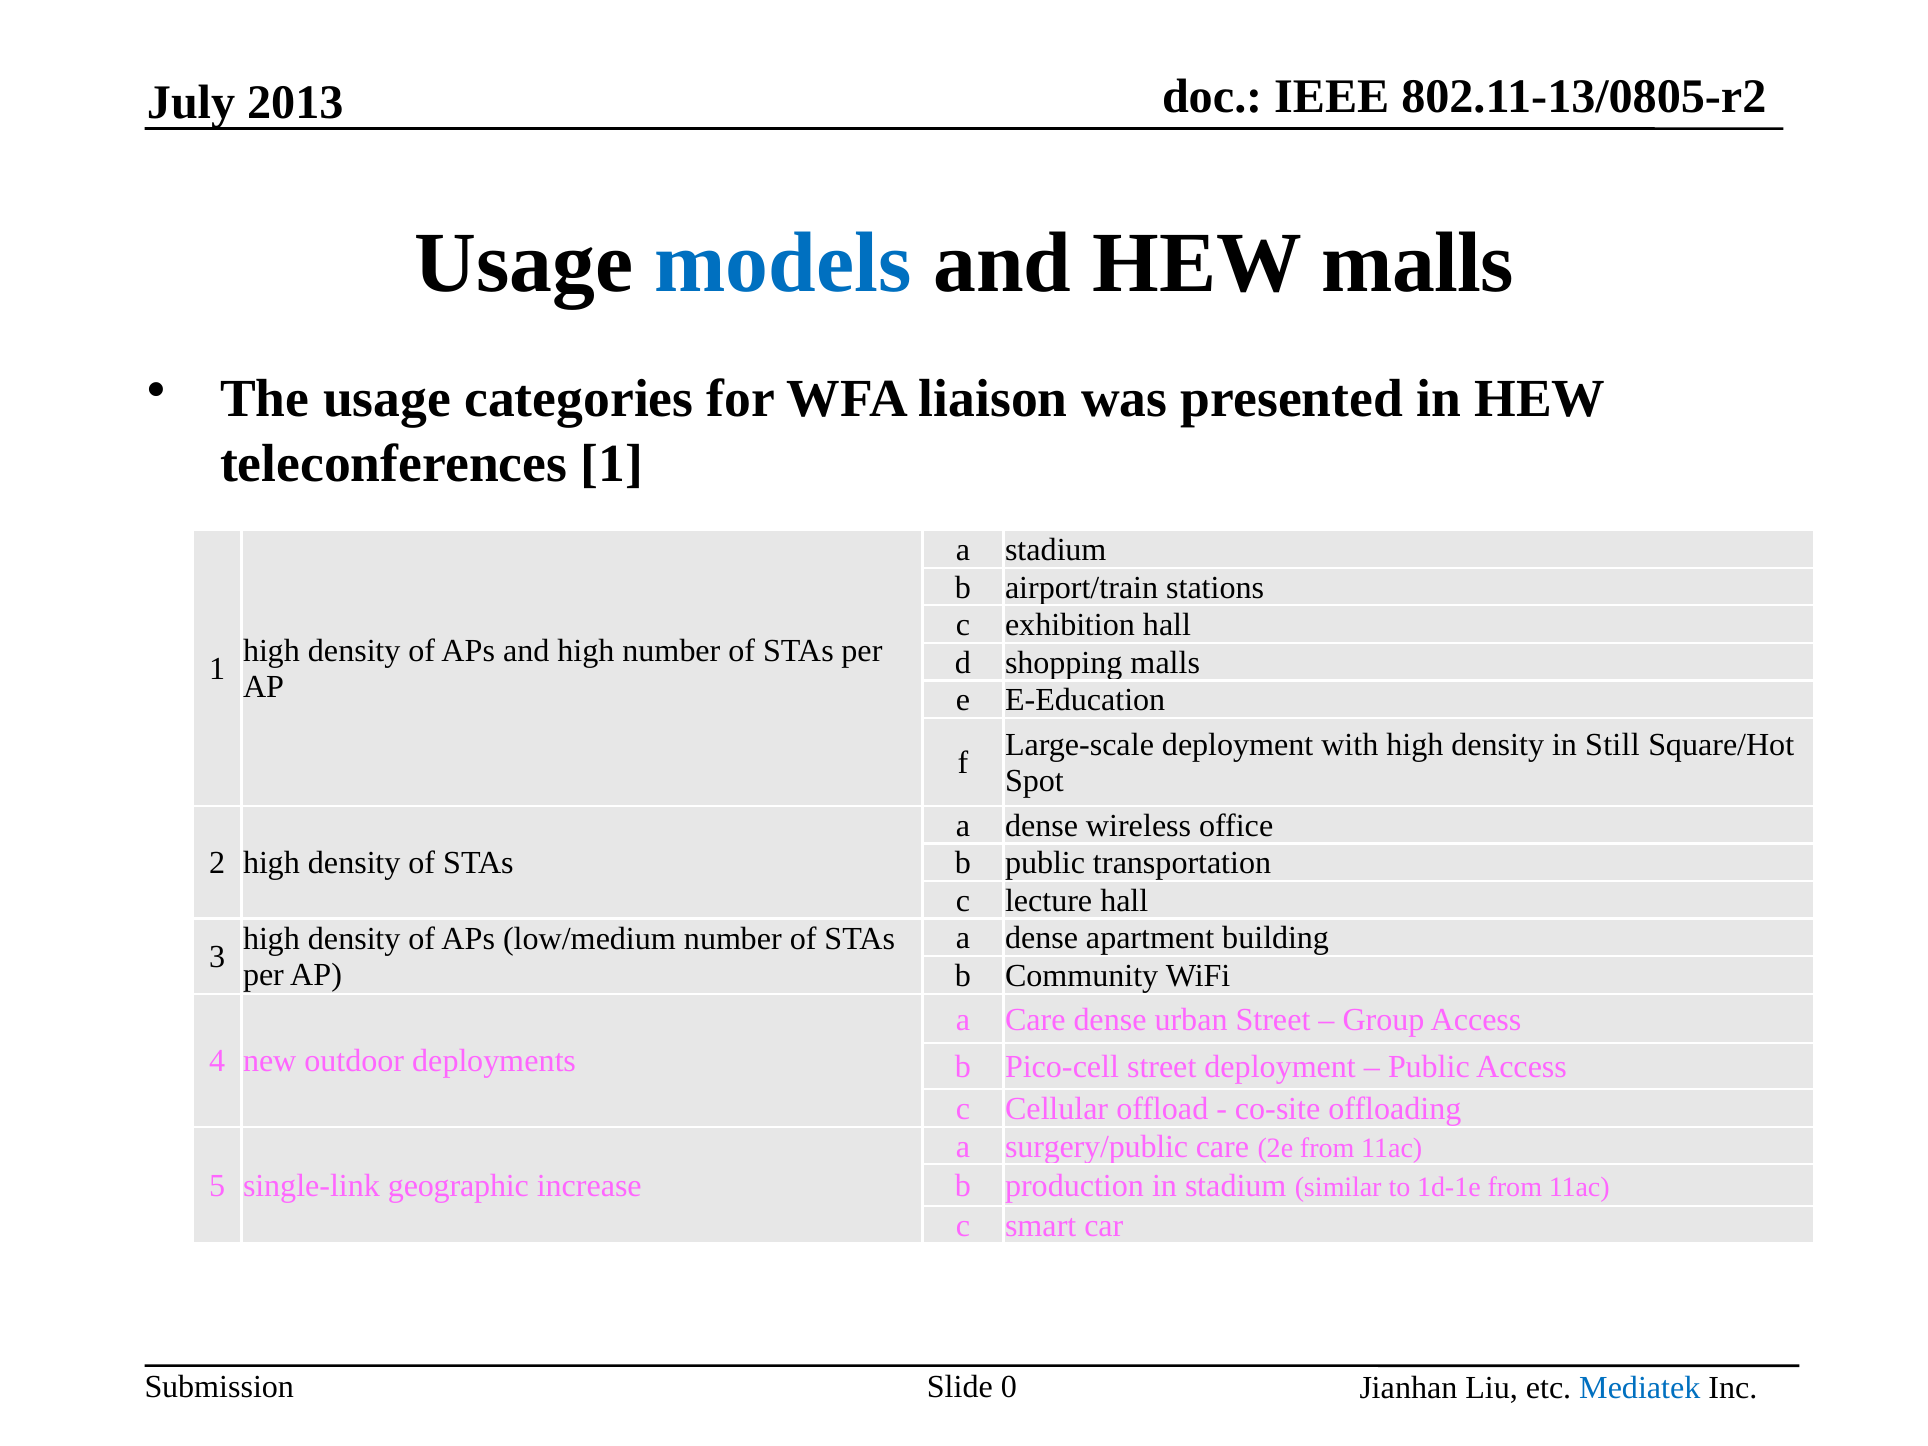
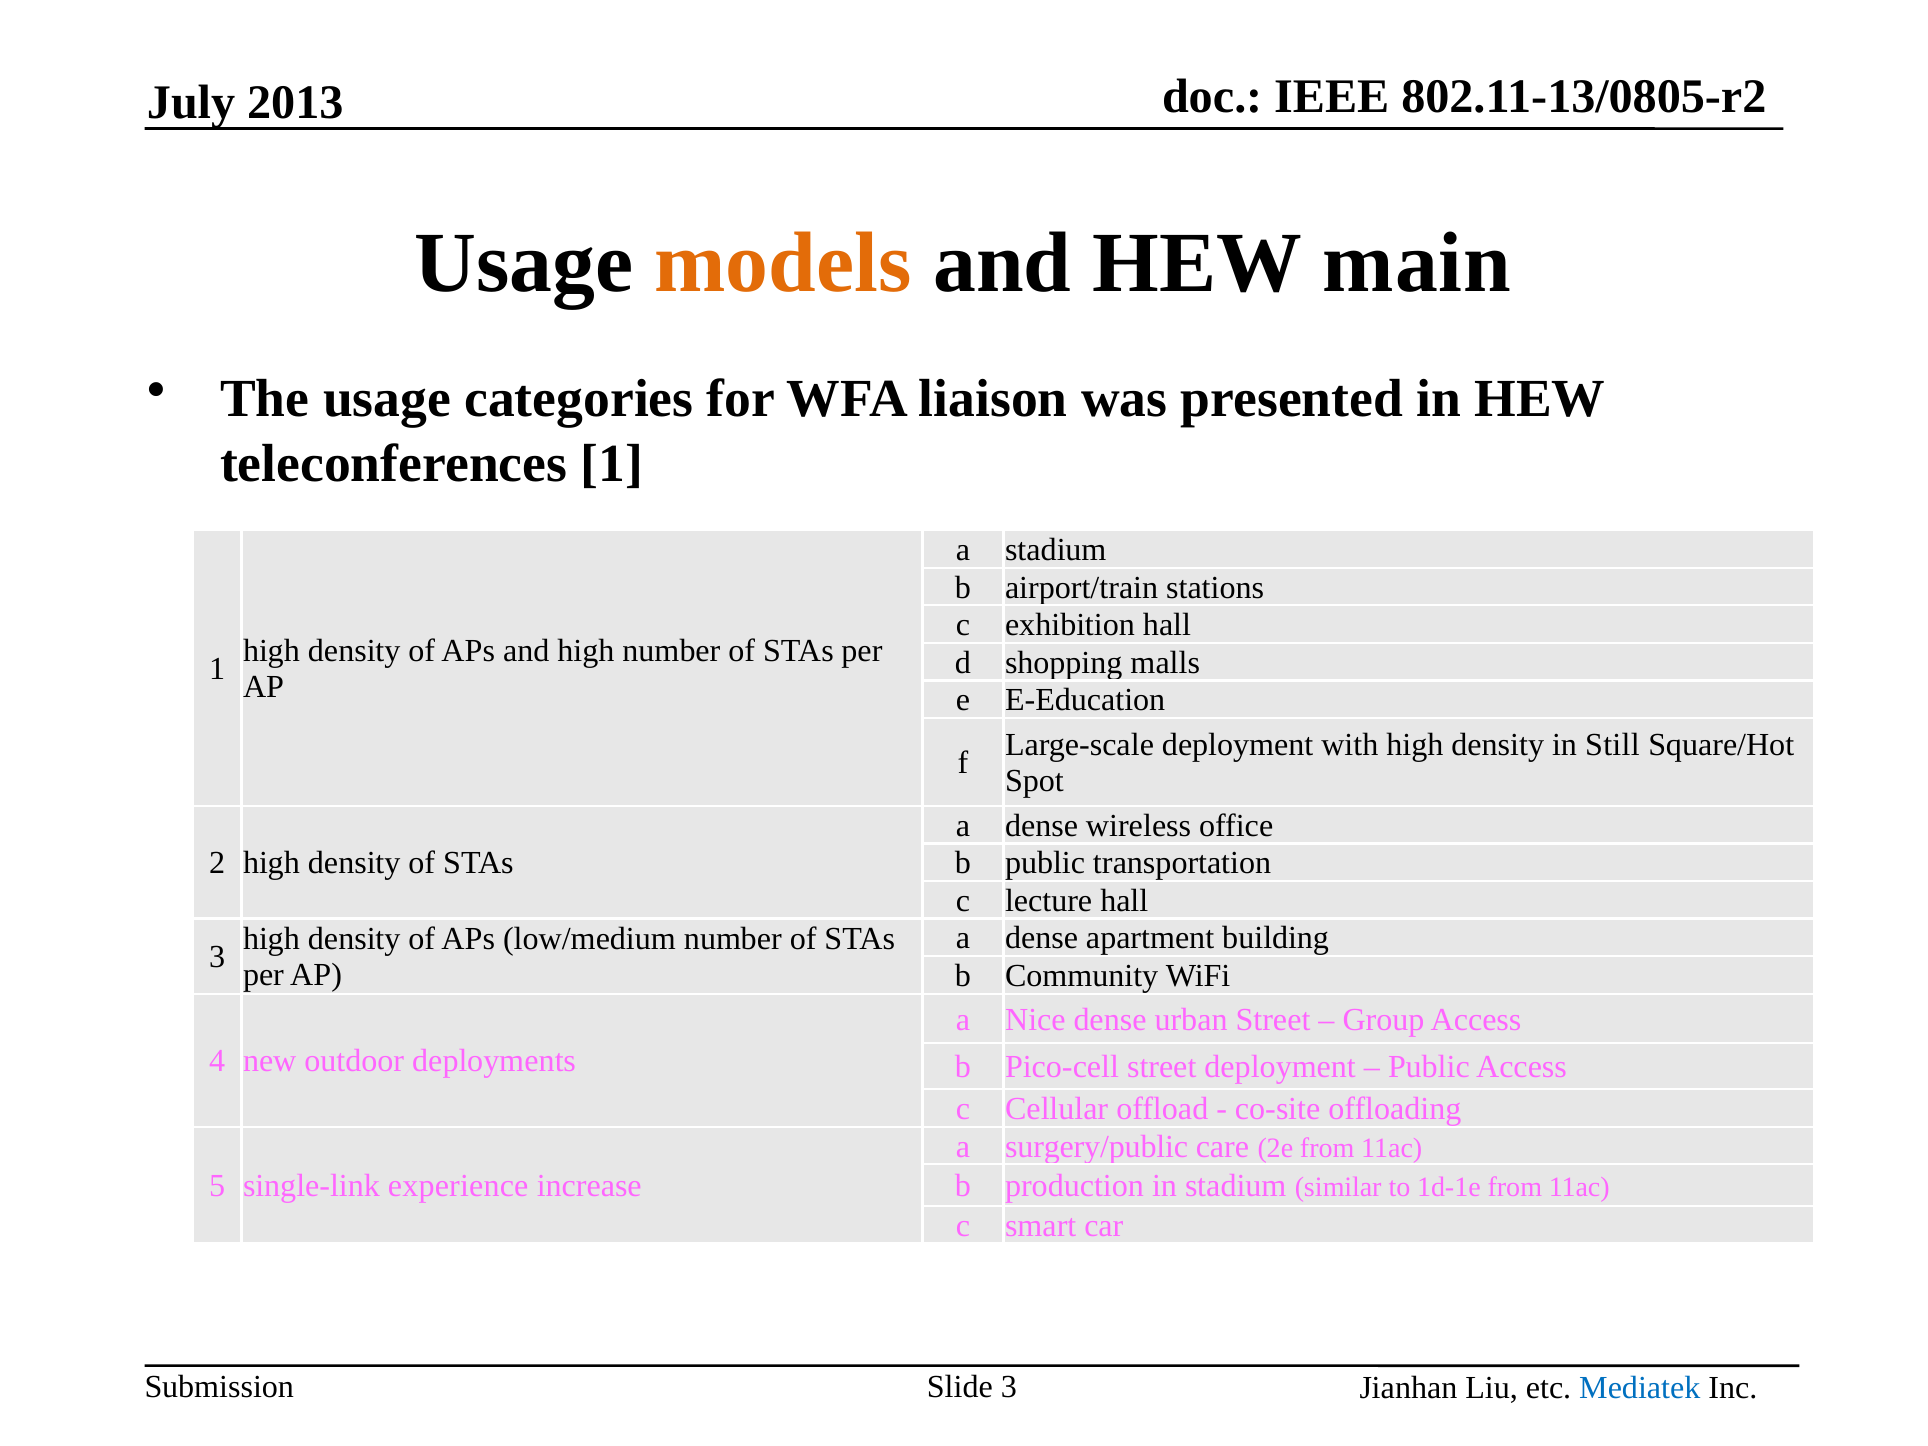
models colour: blue -> orange
HEW malls: malls -> main
a Care: Care -> Nice
geographic: geographic -> experience
Slide 0: 0 -> 3
